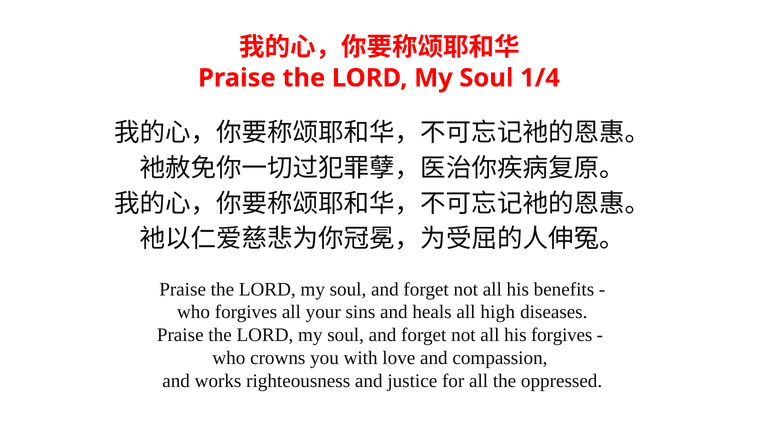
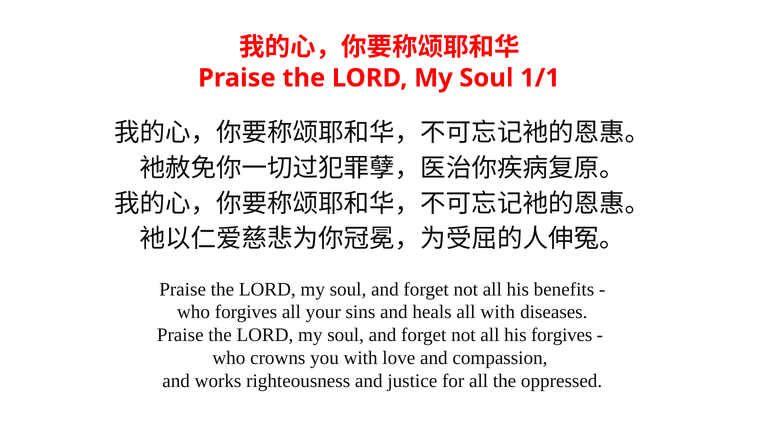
1/4: 1/4 -> 1/1
all high: high -> with
